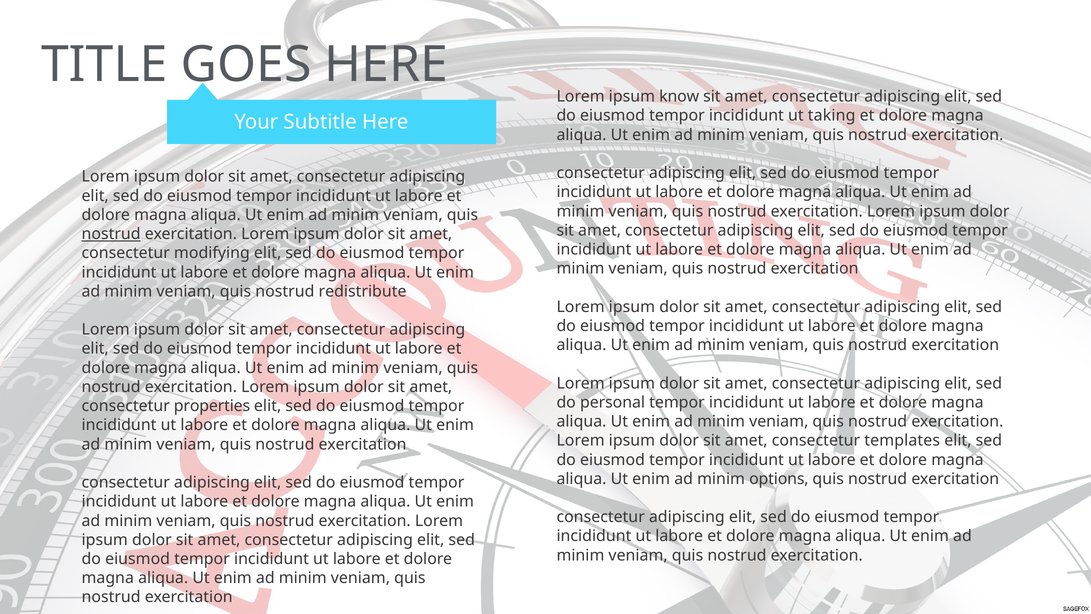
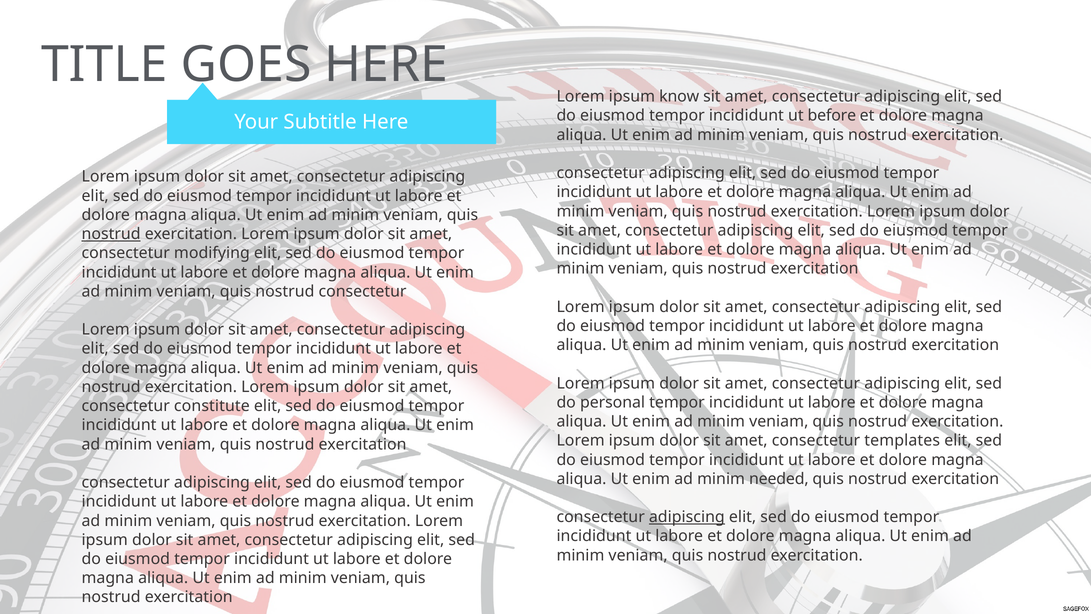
taking: taking -> before
nostrud redistribute: redistribute -> consectetur
properties: properties -> constitute
options: options -> needed
adipiscing at (687, 517) underline: none -> present
